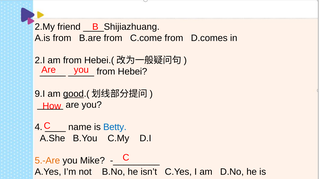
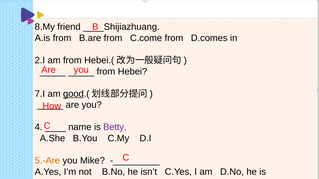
2.My: 2.My -> 8.My
9.I: 9.I -> 7.I
Betty colour: blue -> purple
